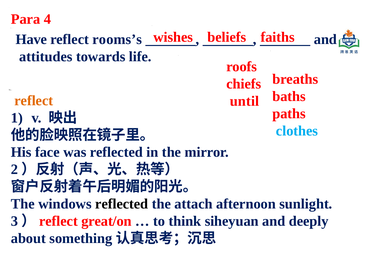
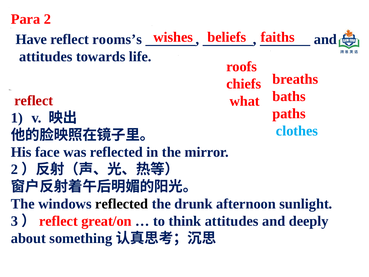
Para 4: 4 -> 2
reflect at (34, 100) colour: orange -> red
until: until -> what
attach: attach -> drunk
think siheyuan: siheyuan -> attitudes
